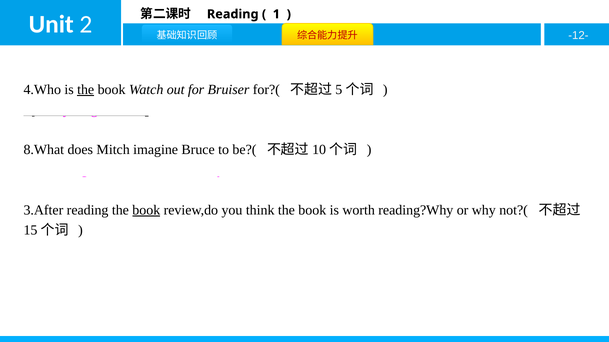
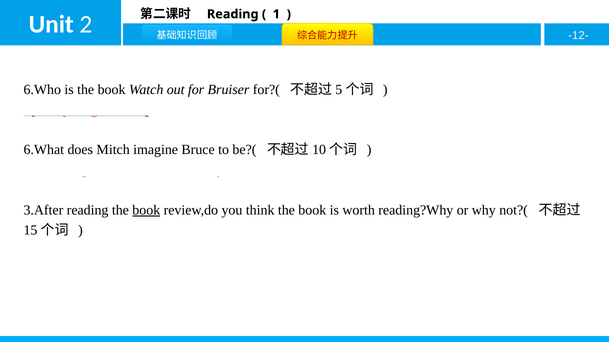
4.Who: 4.Who -> 6.Who
the at (86, 90) underline: present -> none
8.What: 8.What -> 6.What
